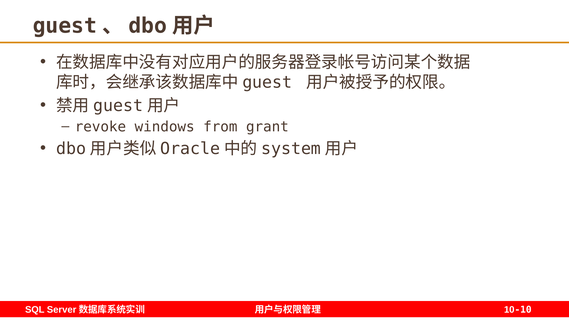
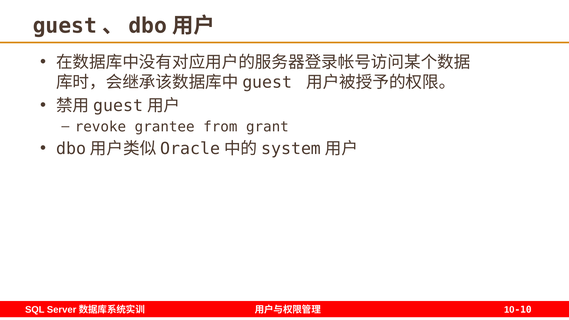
windows: windows -> grantee
